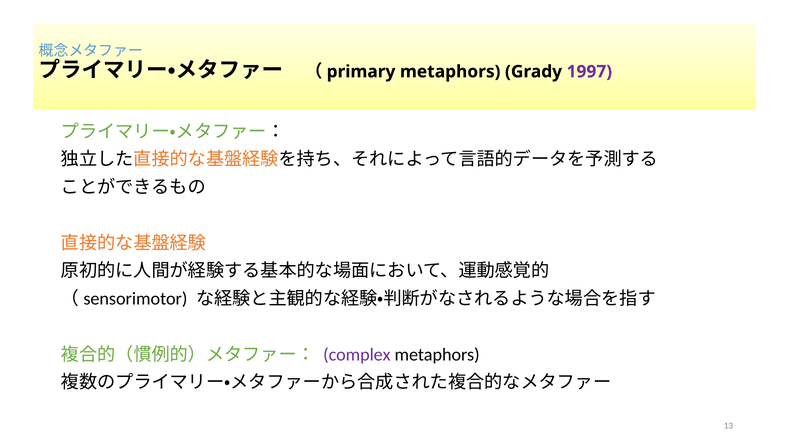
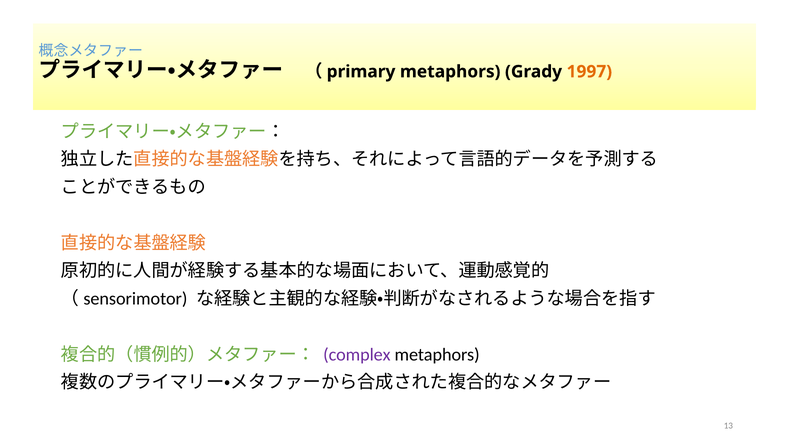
1997 colour: purple -> orange
